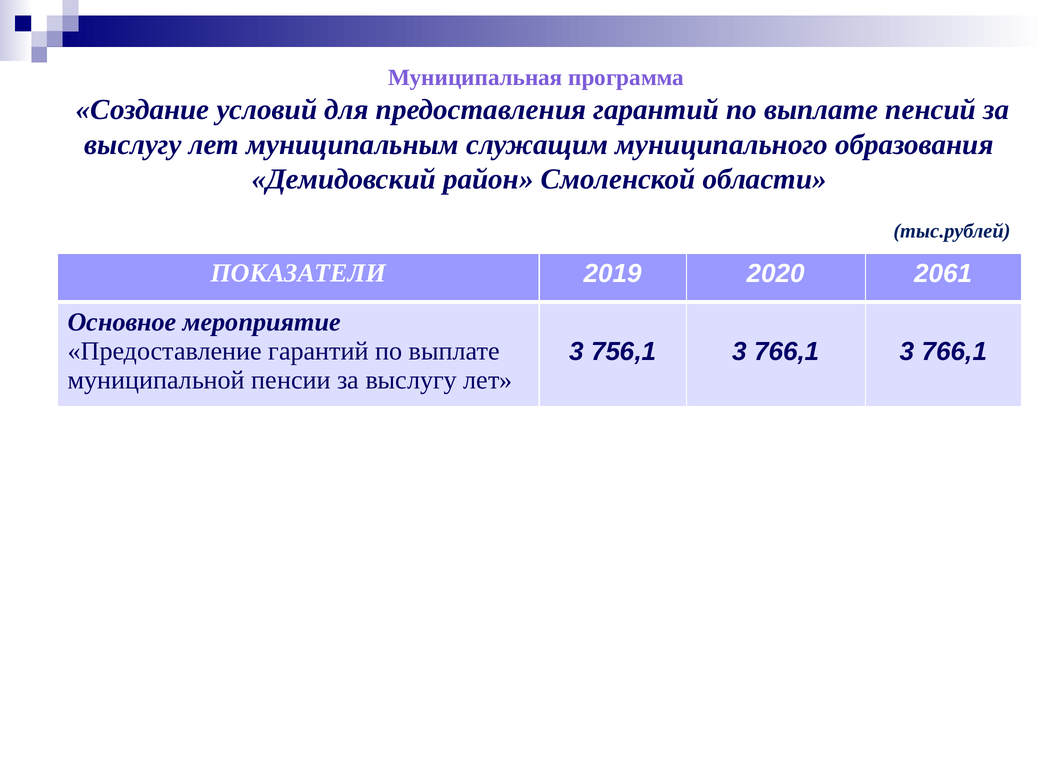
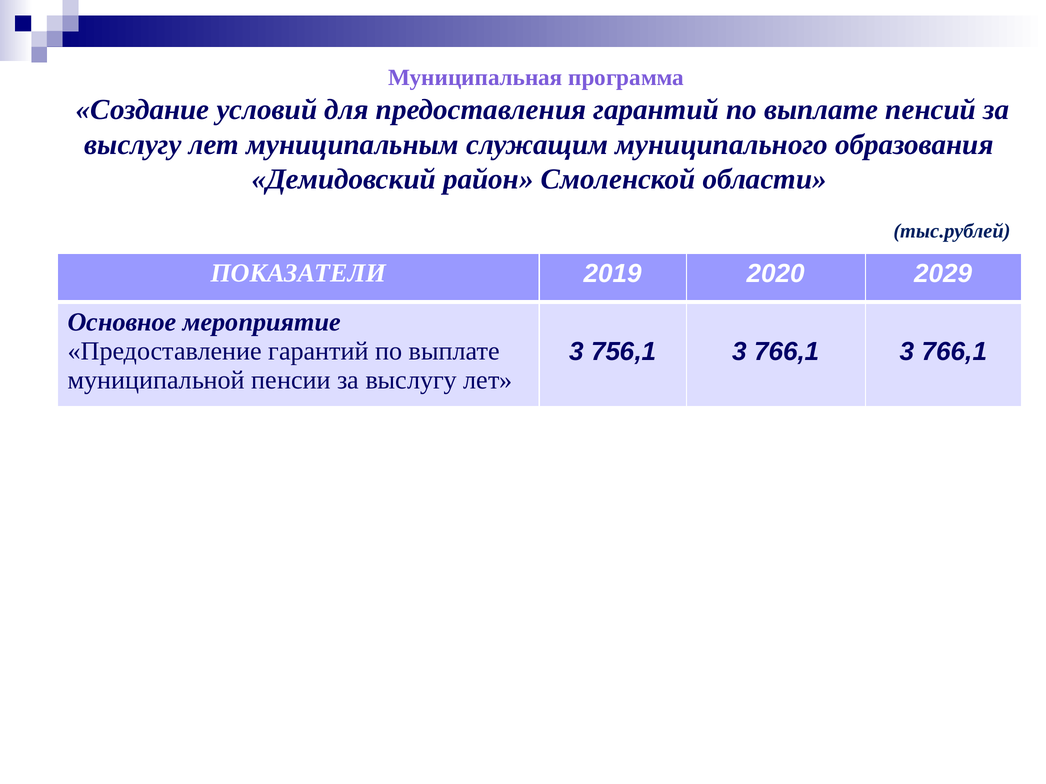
2061: 2061 -> 2029
